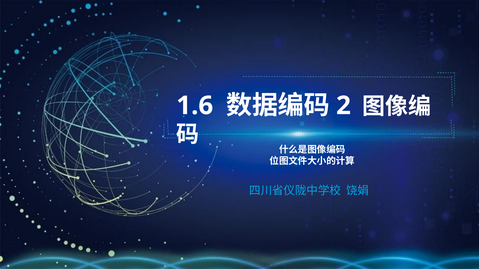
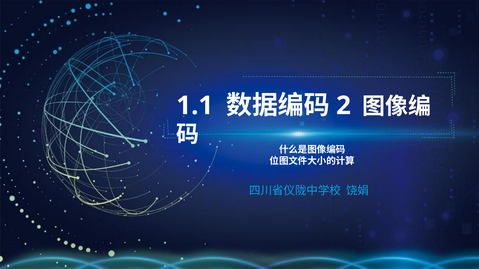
1.6: 1.6 -> 1.1
